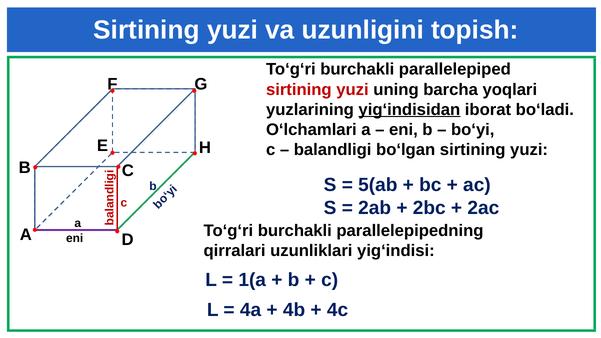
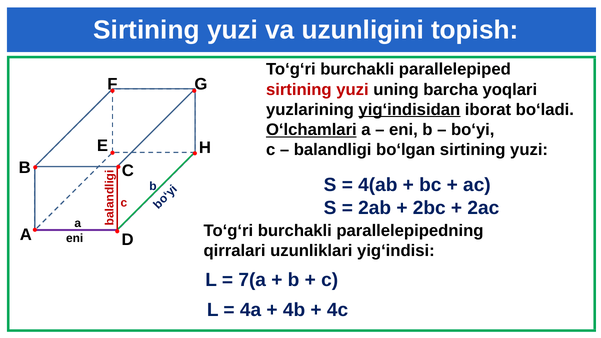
O‘lchamlari underline: none -> present
5(ab: 5(ab -> 4(ab
1(a: 1(a -> 7(a
